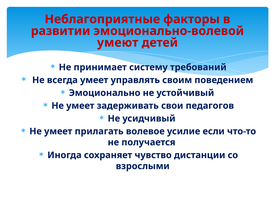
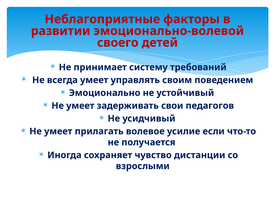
умеют: умеют -> своего
